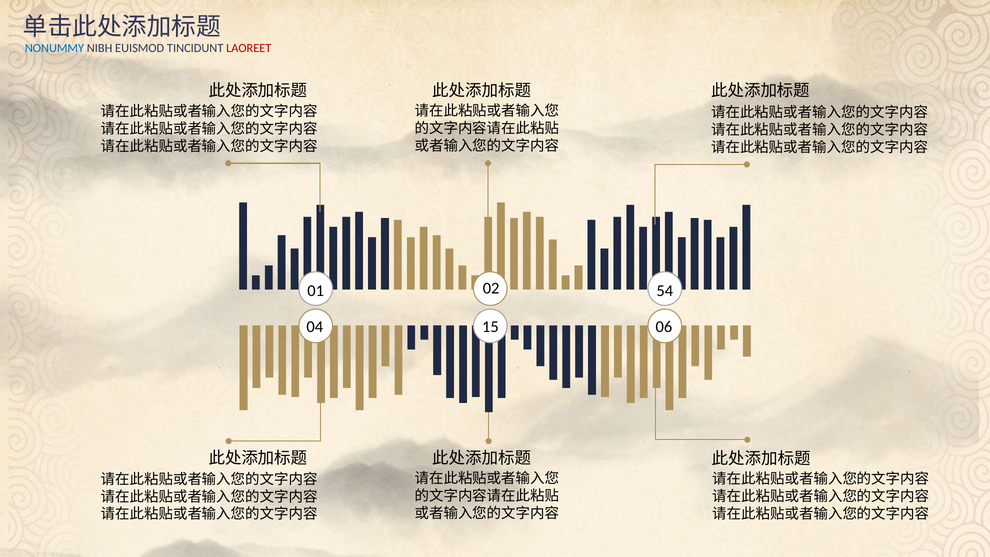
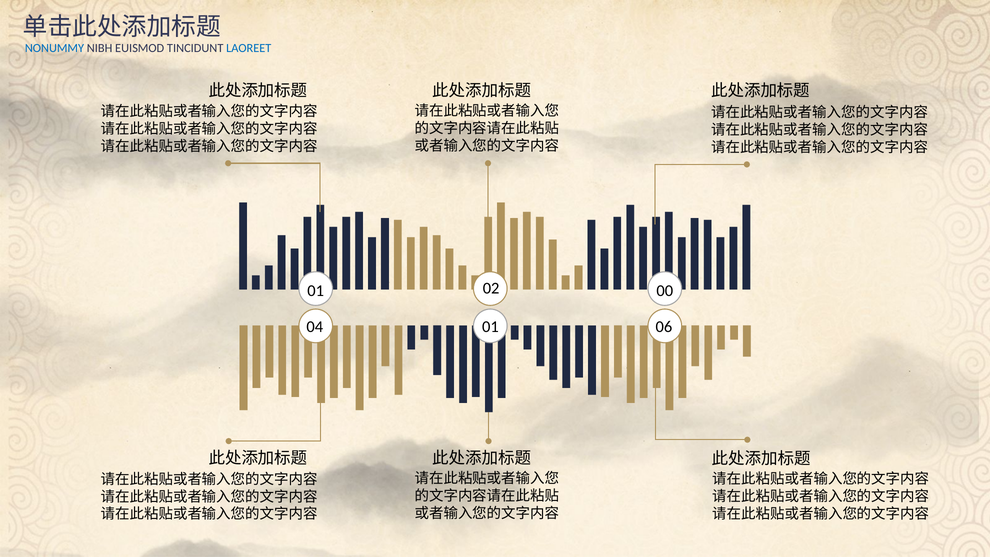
LAOREET colour: red -> blue
54: 54 -> 00
04 15: 15 -> 01
